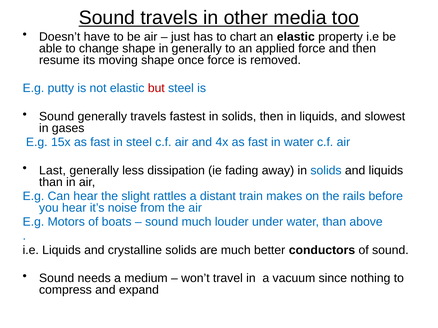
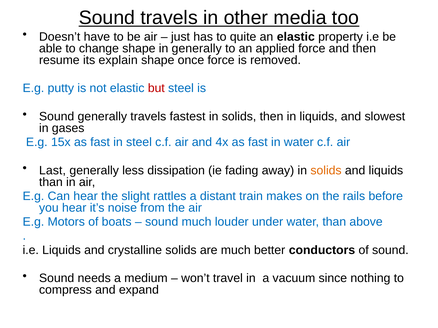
chart: chart -> quite
moving: moving -> explain
solids at (326, 171) colour: blue -> orange
